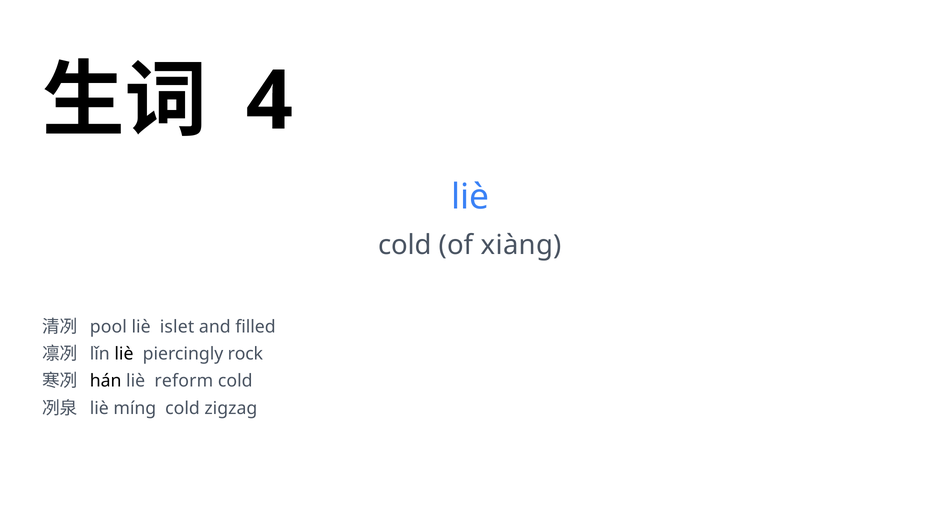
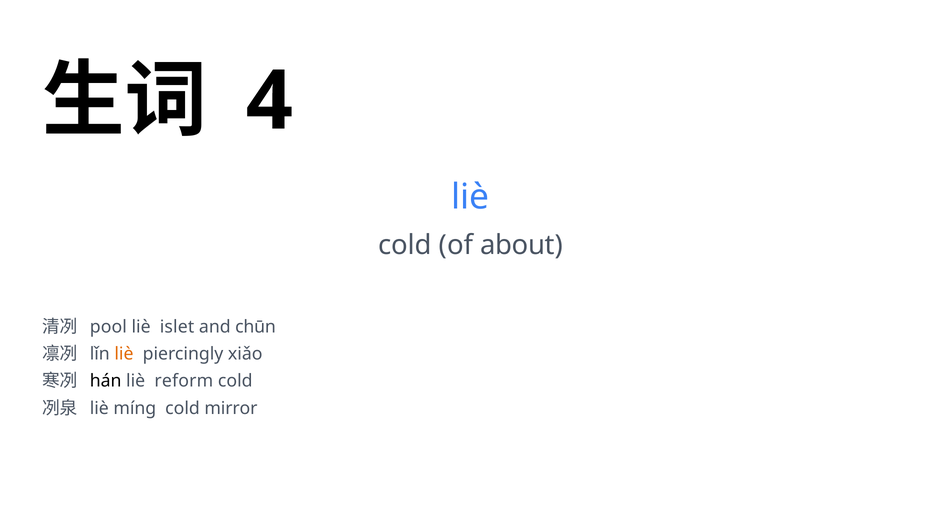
xiàng: xiàng -> about
filled: filled -> chūn
liè at (124, 354) colour: black -> orange
rock: rock -> xiǎo
zigzag: zigzag -> mirror
